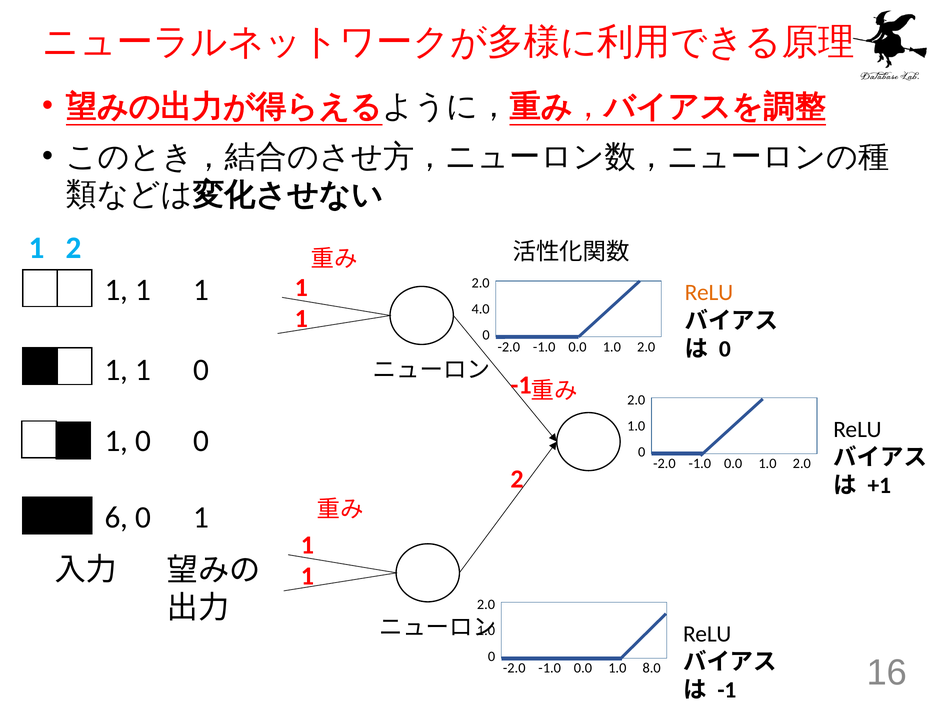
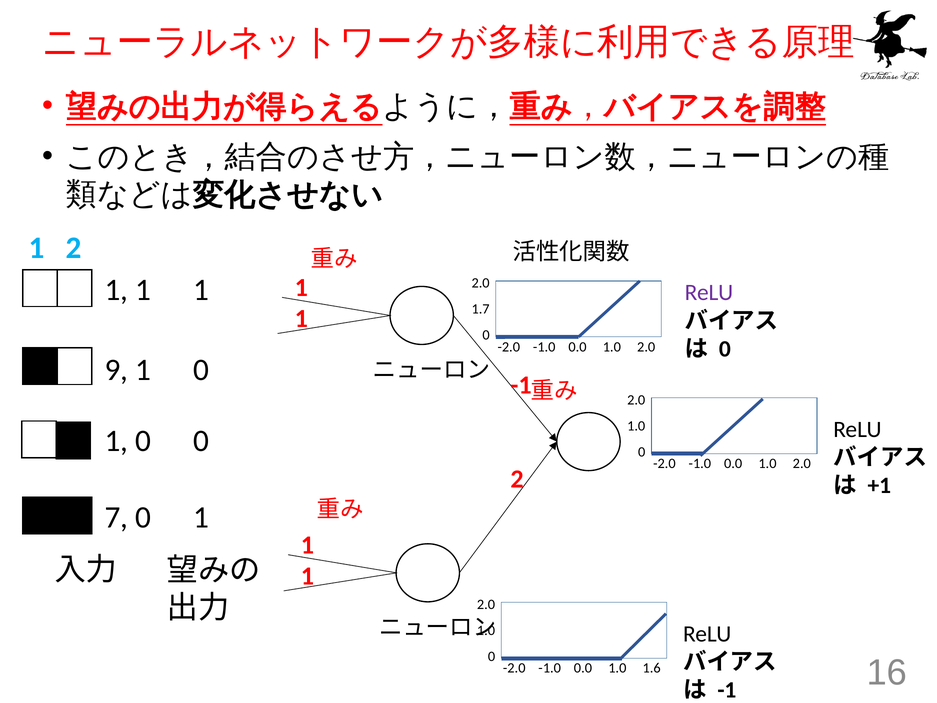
ReLU at (709, 293) colour: orange -> purple
4.0: 4.0 -> 1.7
1 at (116, 370): 1 -> 9
6: 6 -> 7
8.0: 8.0 -> 1.6
